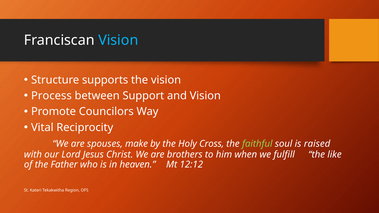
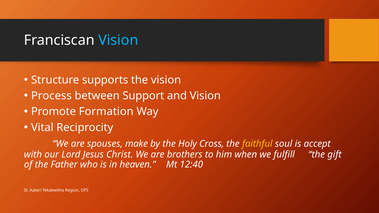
Councilors: Councilors -> Formation
faithful colour: light green -> yellow
raised: raised -> accept
like: like -> gift
12:12: 12:12 -> 12:40
